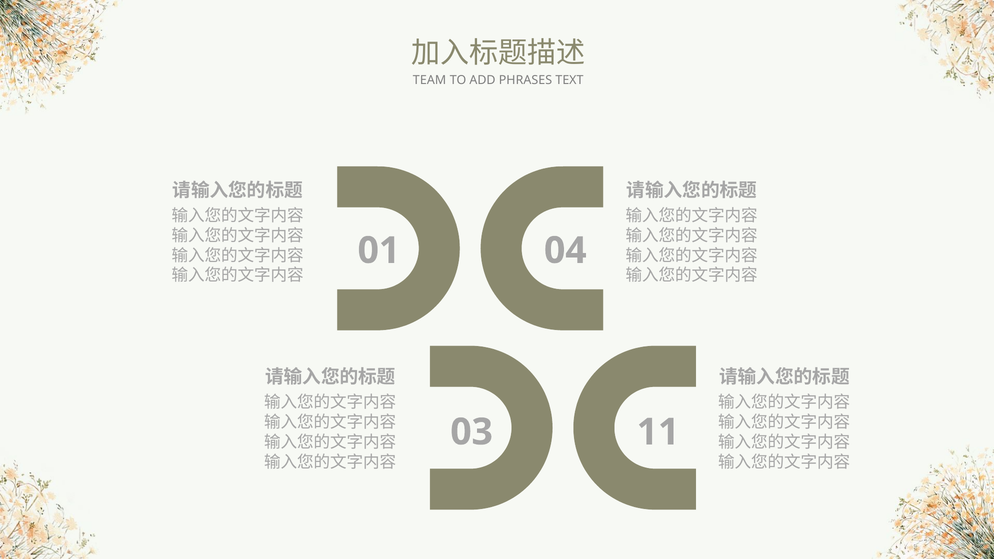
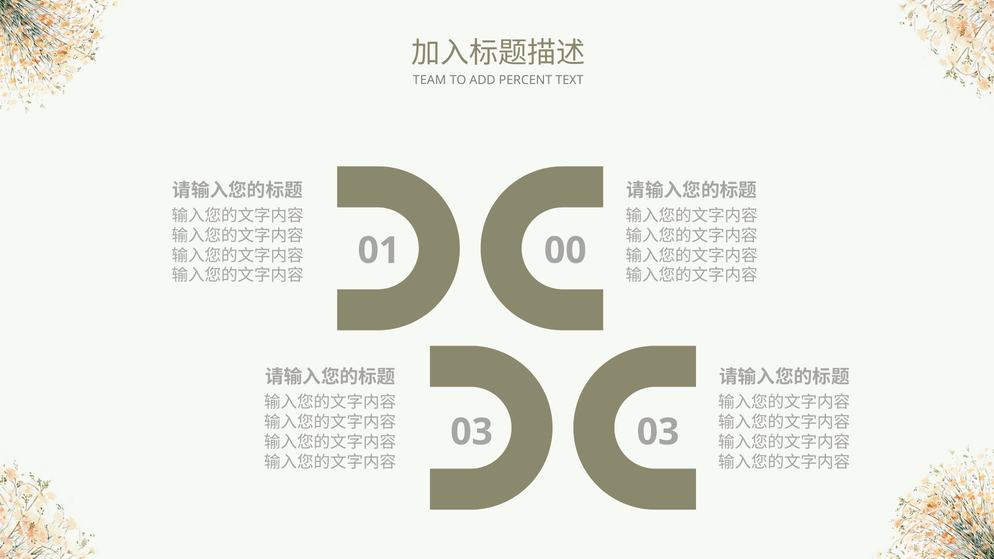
PHRASES: PHRASES -> PERCENT
04: 04 -> 00
03 11: 11 -> 03
